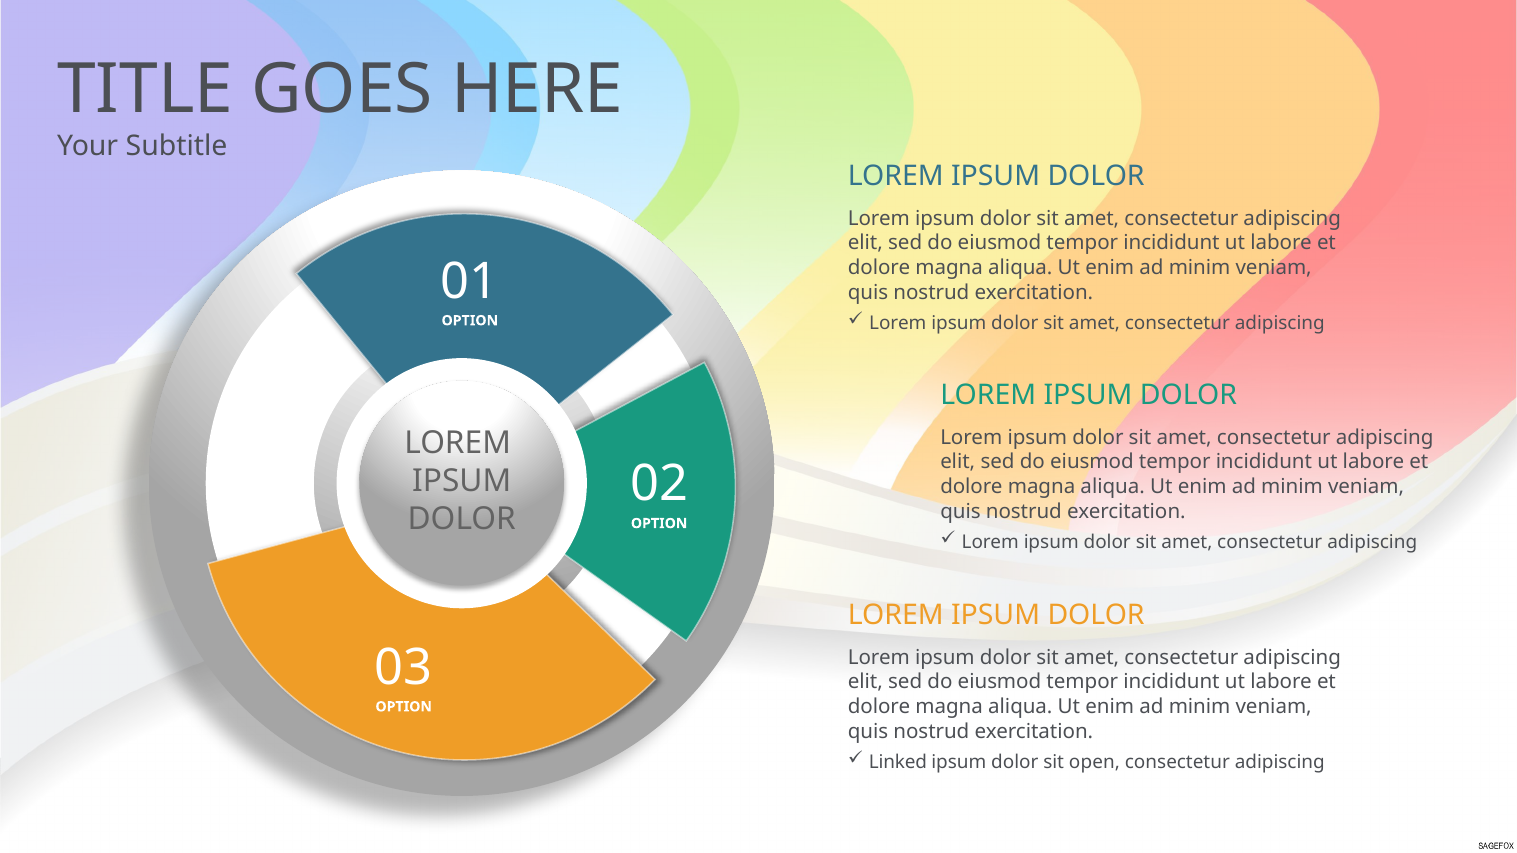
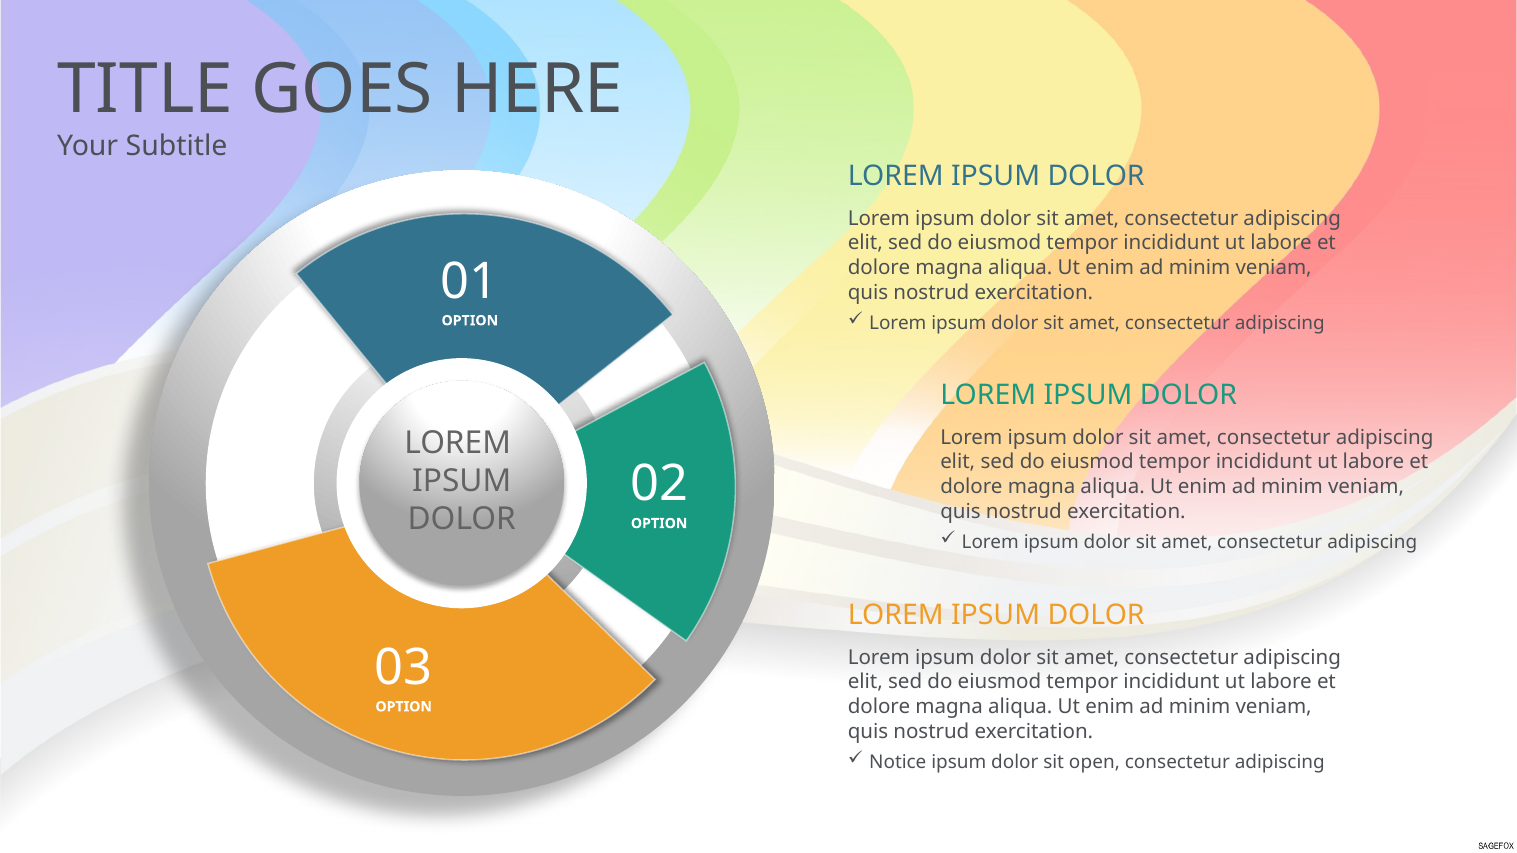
Linked: Linked -> Notice
